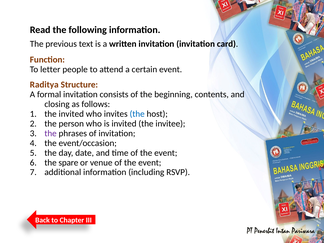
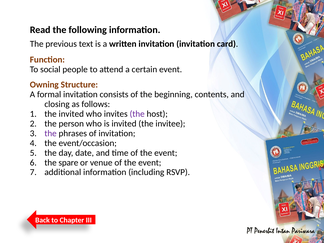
letter: letter -> social
Raditya: Raditya -> Owning
the at (137, 114) colour: blue -> purple
